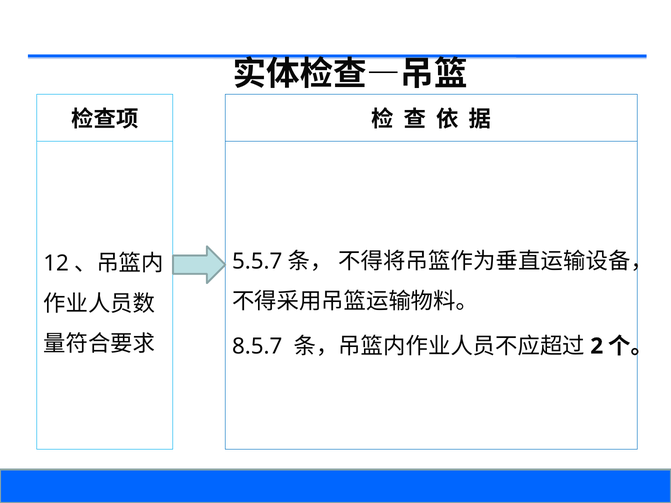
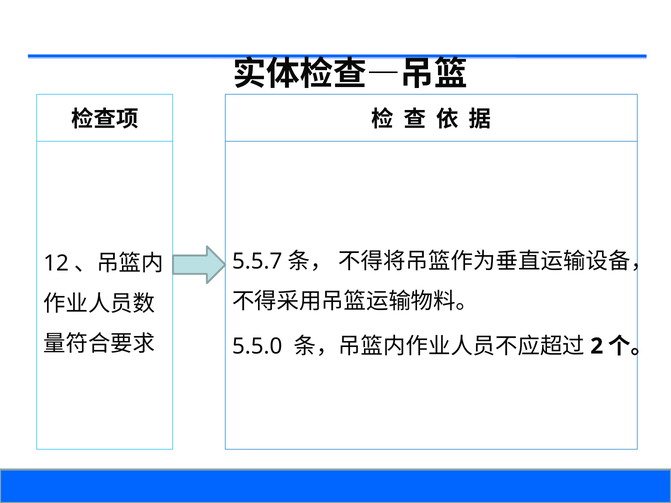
8.5.7: 8.5.7 -> 5.5.0
